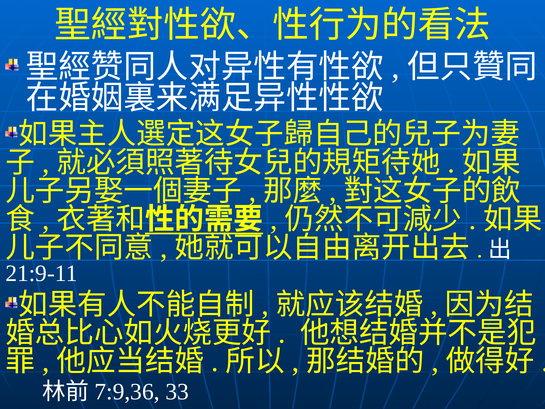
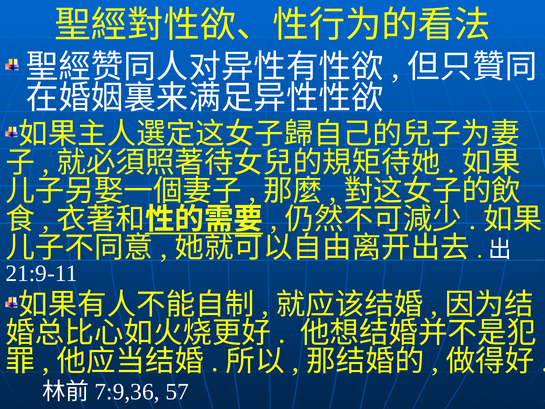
33: 33 -> 57
